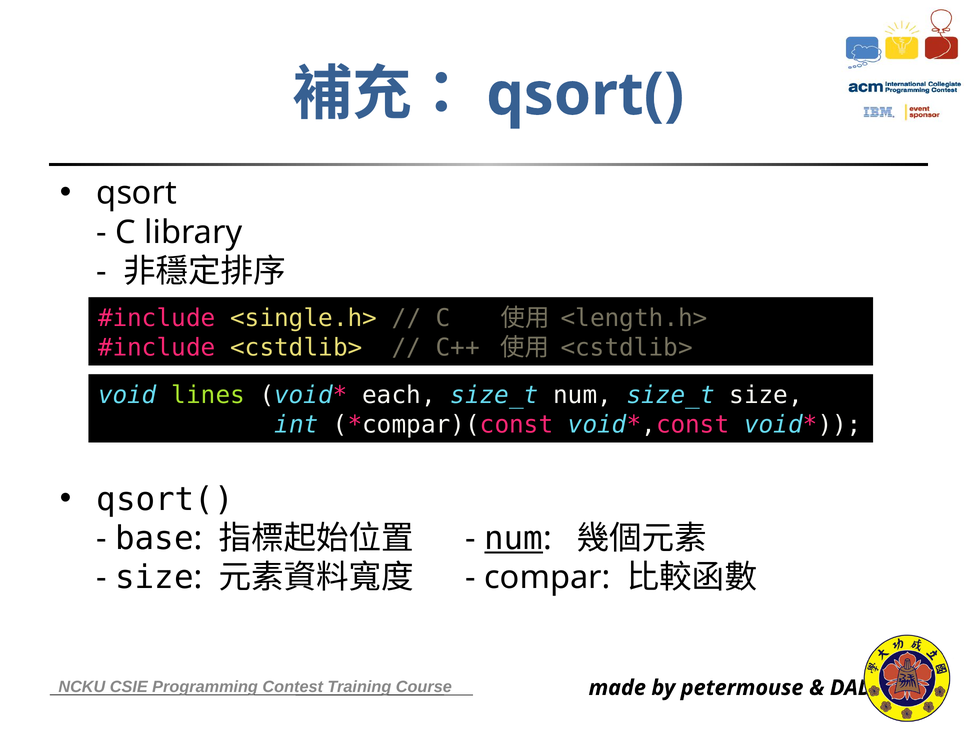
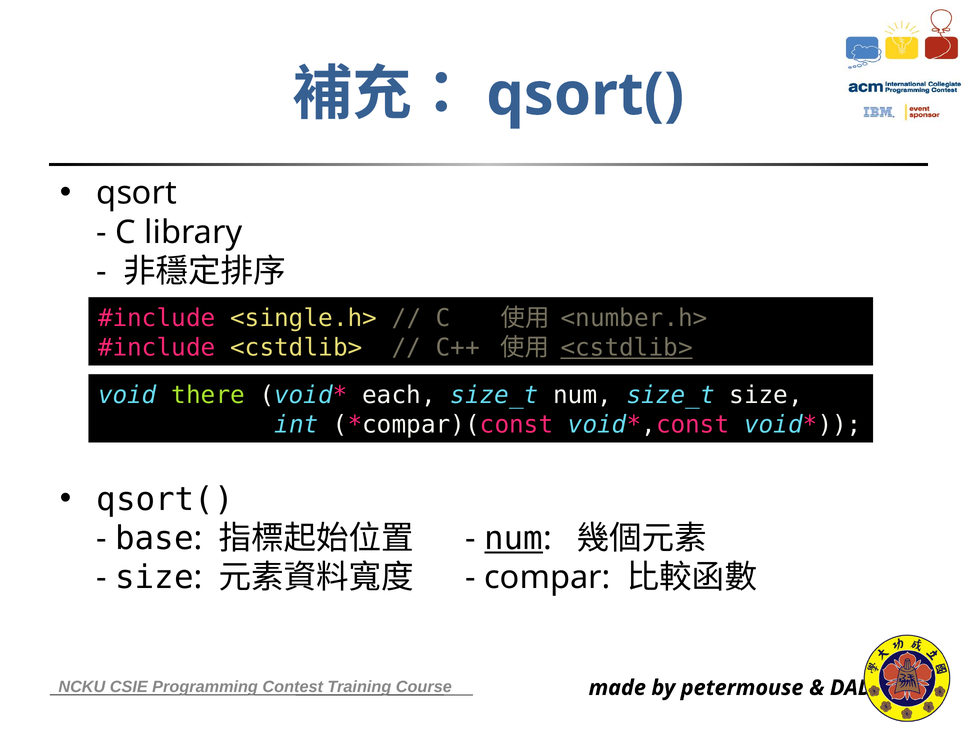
<length.h>: <length.h> -> <number.h>
<cstdlib> at (627, 348) underline: none -> present
lines: lines -> there
